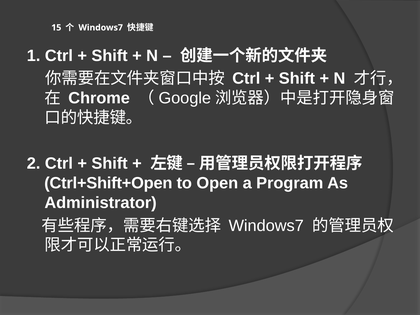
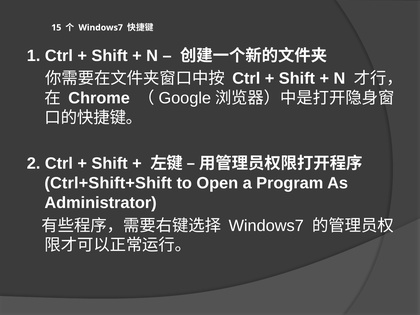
Ctrl+Shift+Open: Ctrl+Shift+Open -> Ctrl+Shift+Shift
